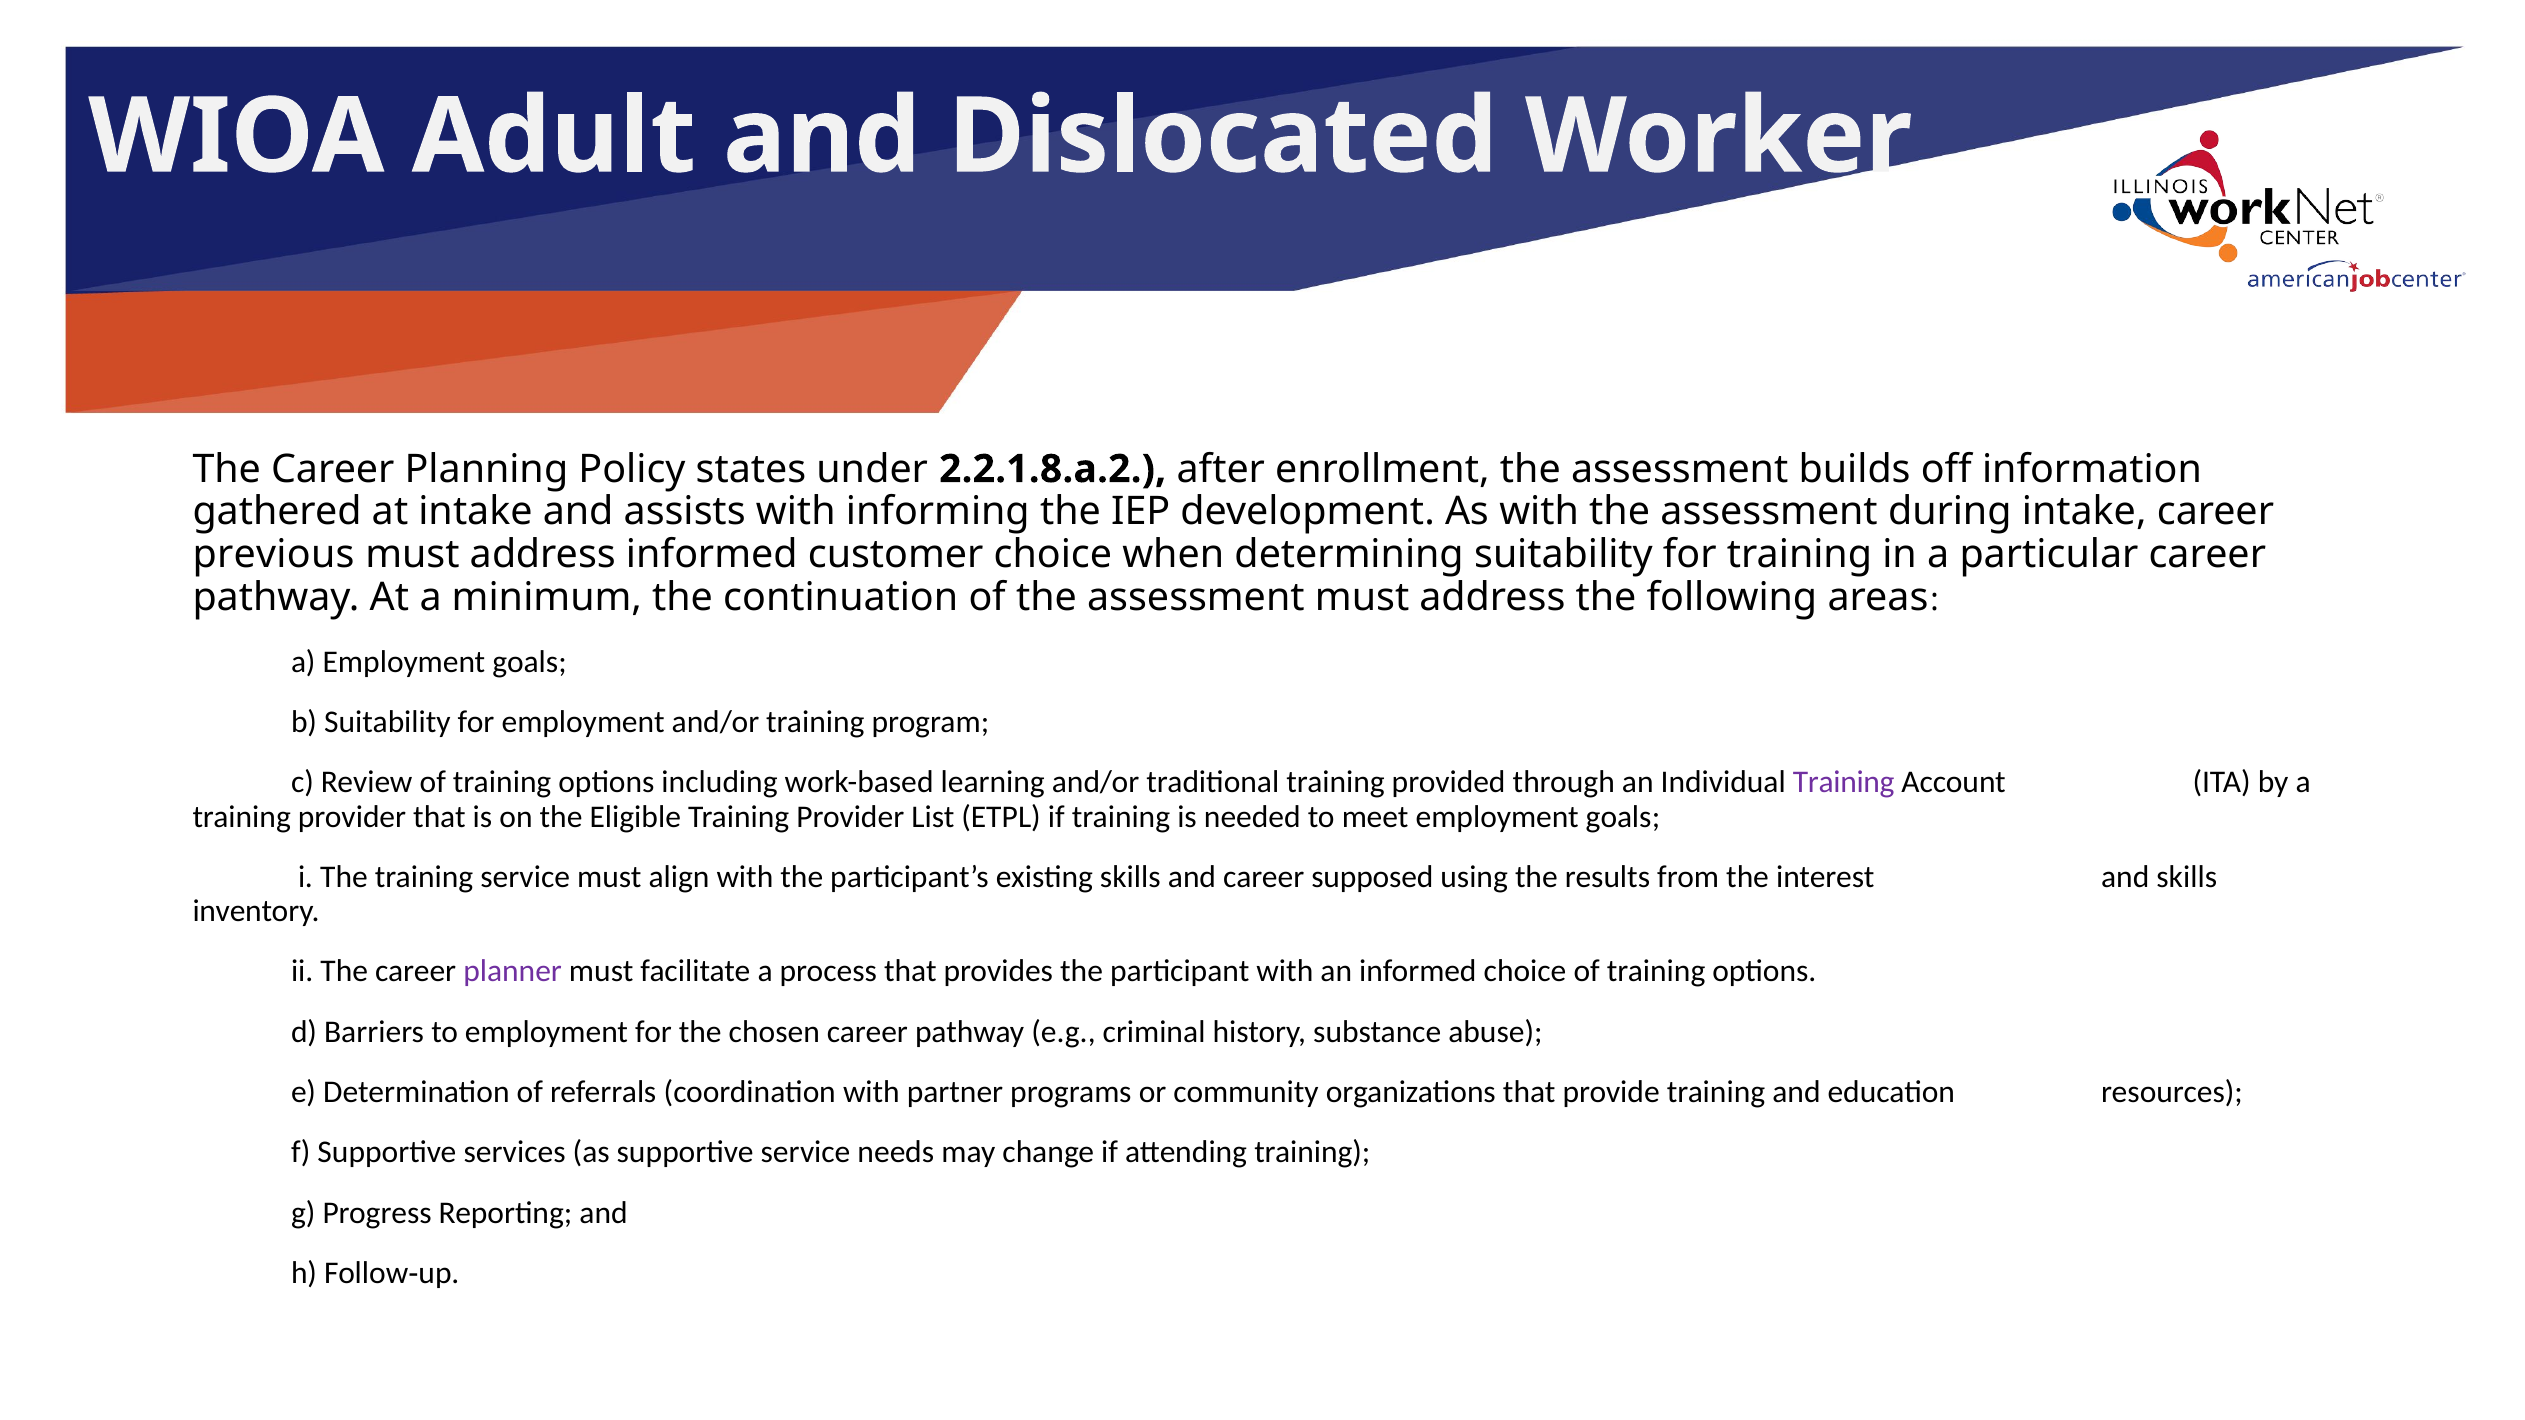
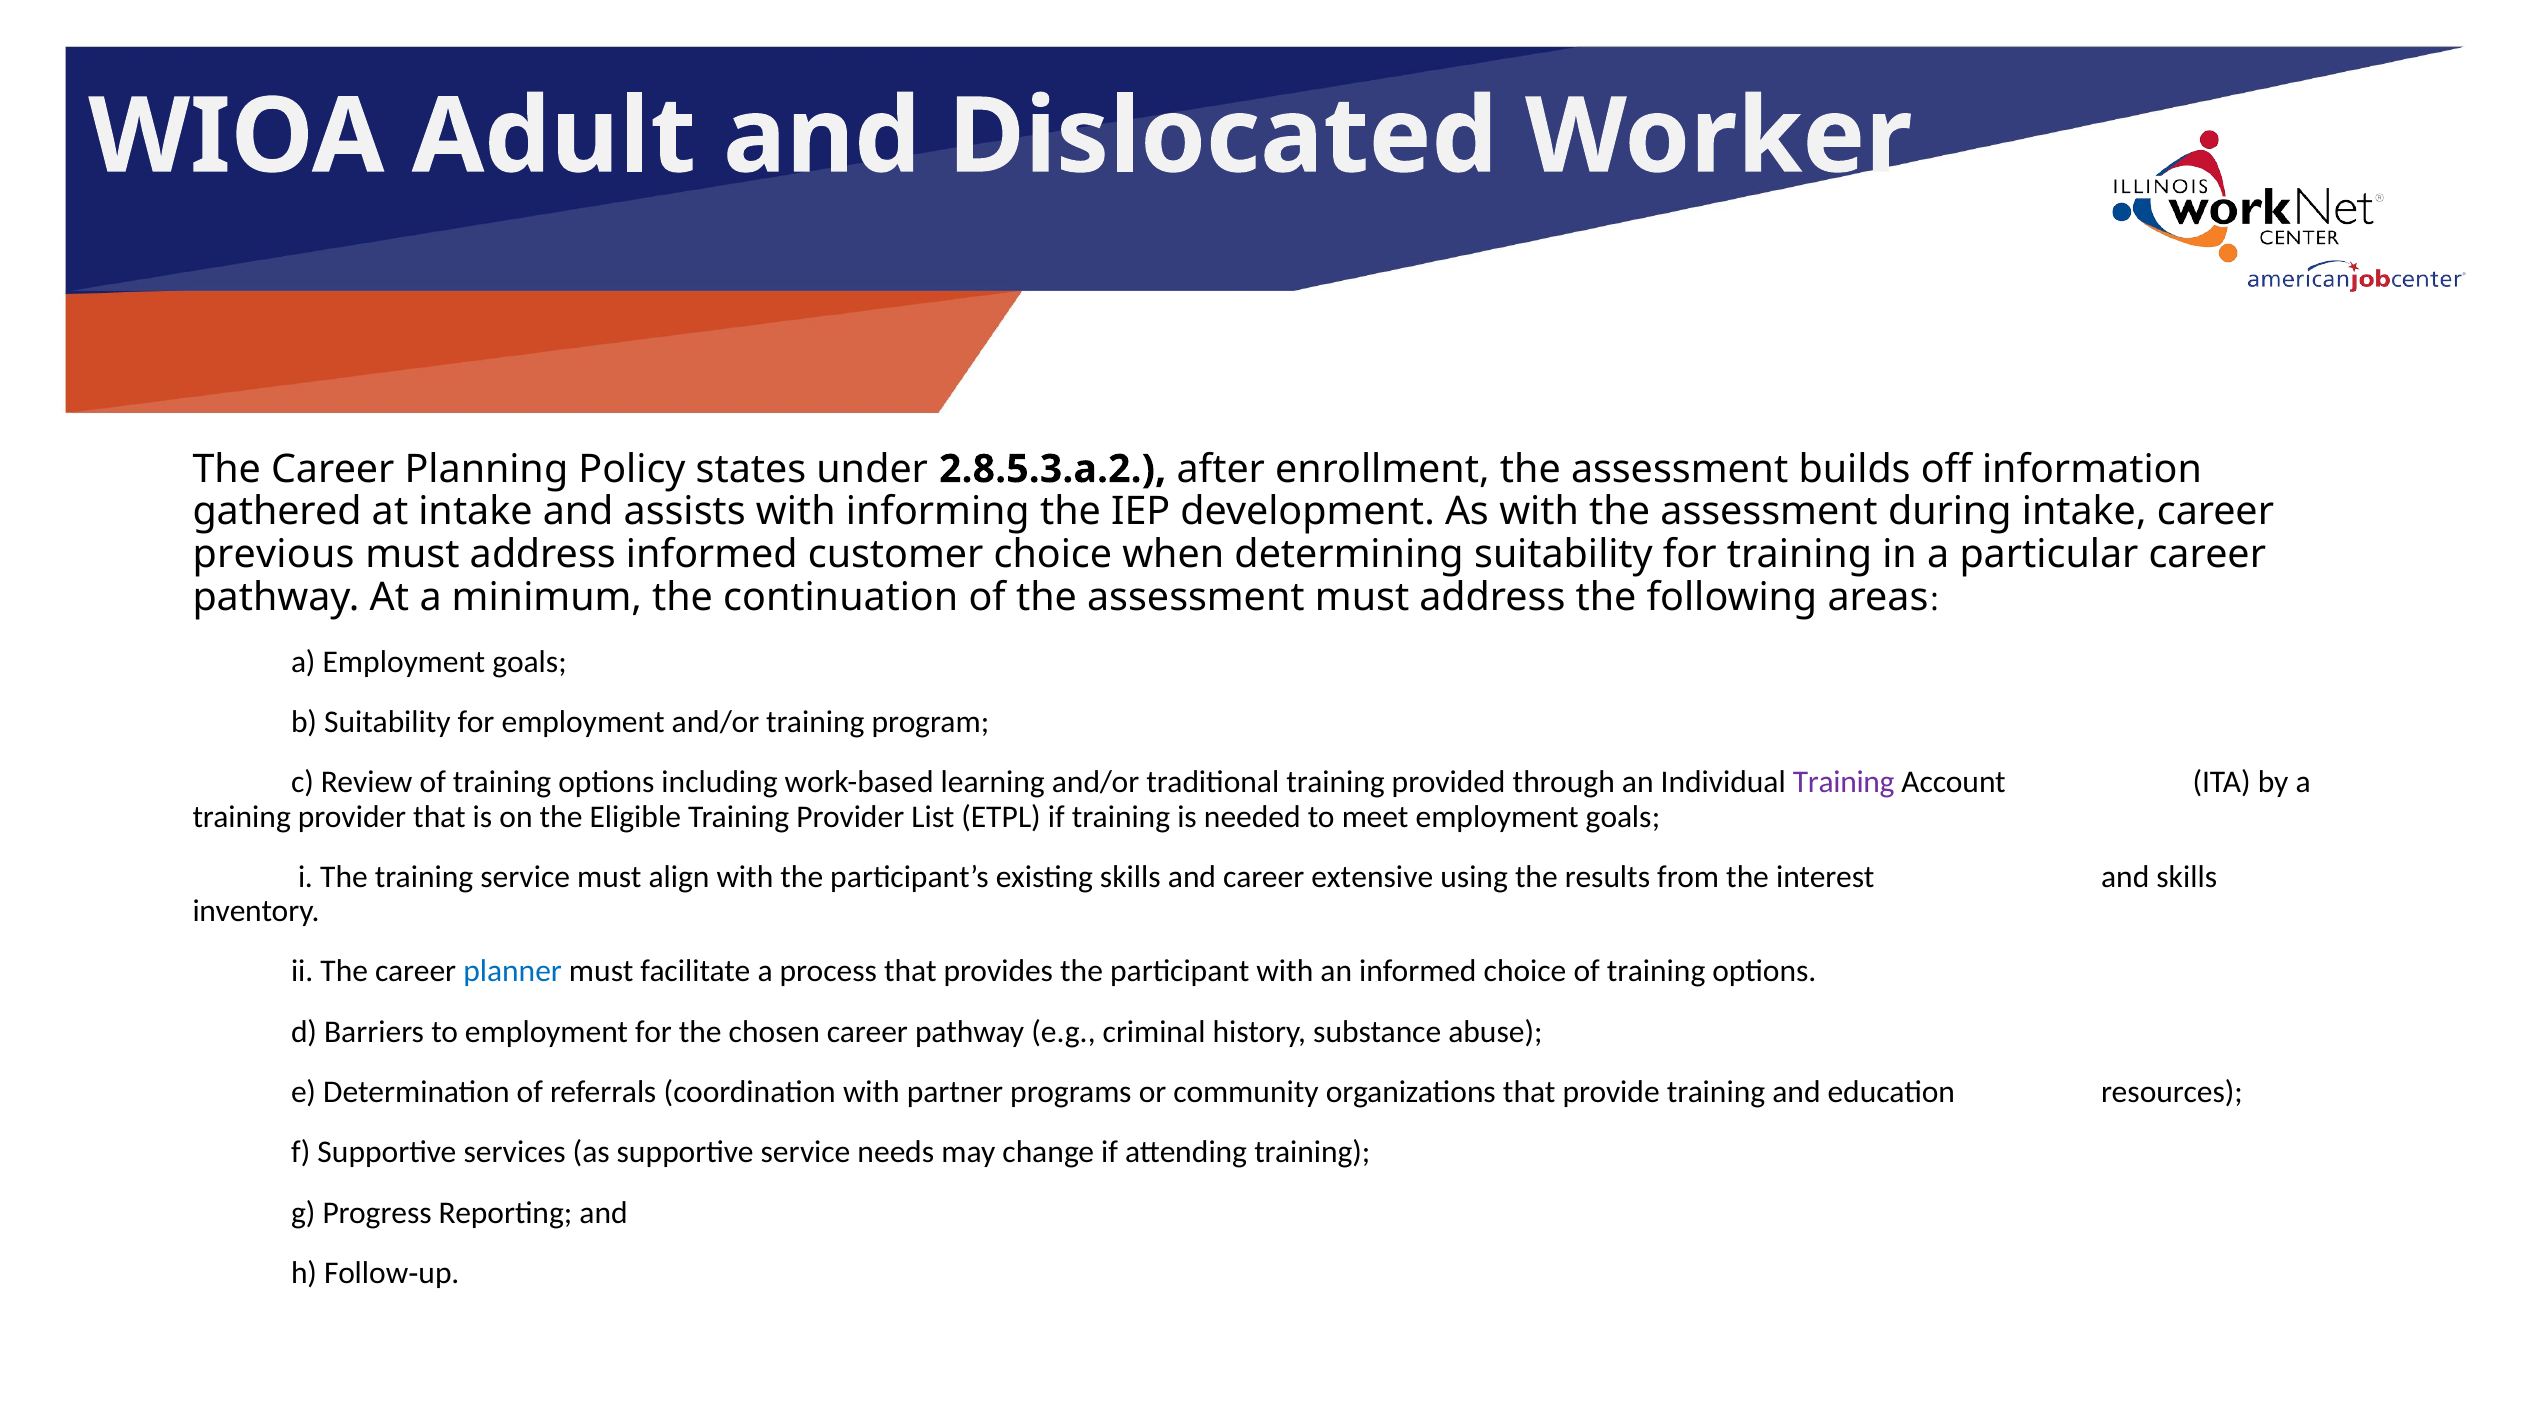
2.2.1.8.a.2: 2.2.1.8.a.2 -> 2.8.5.3.a.2
supposed: supposed -> extensive
planner colour: purple -> blue
